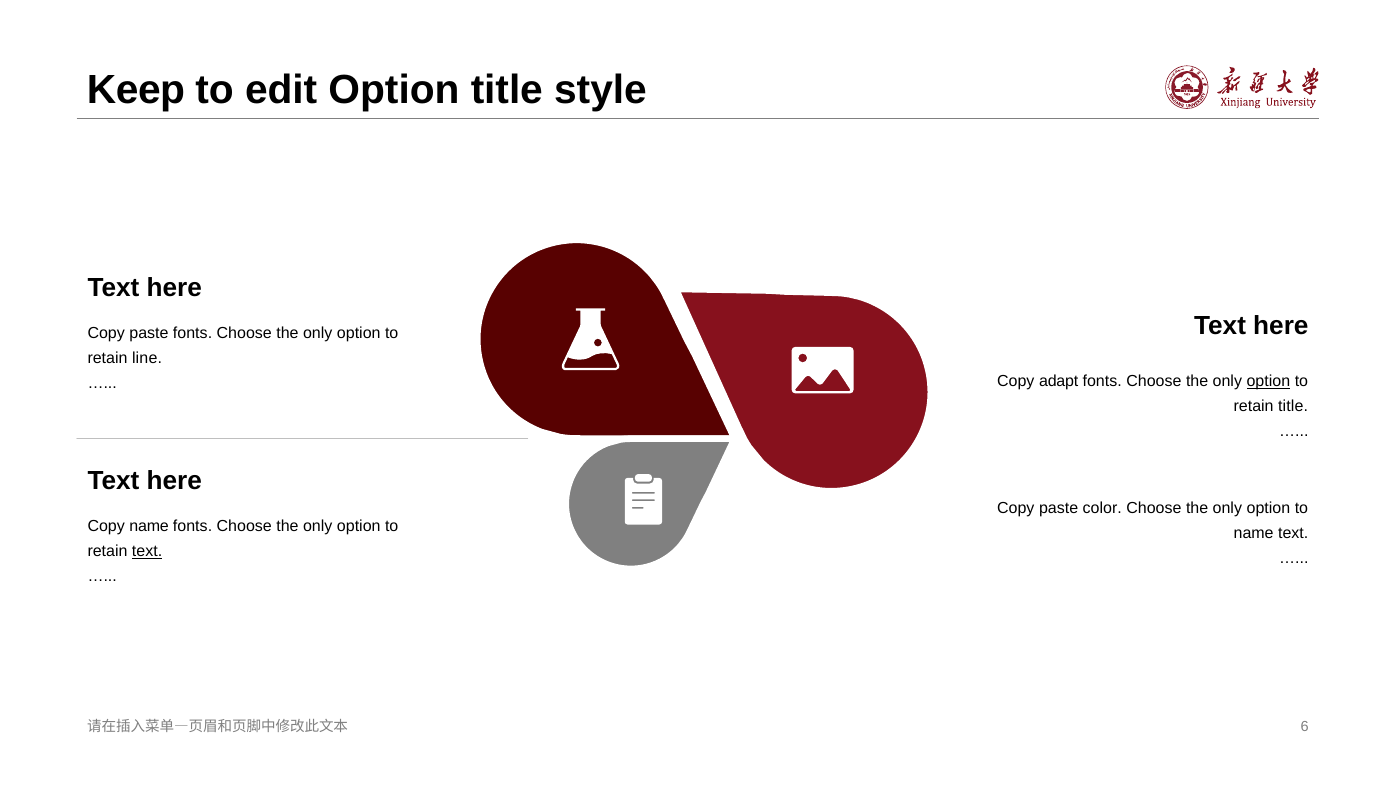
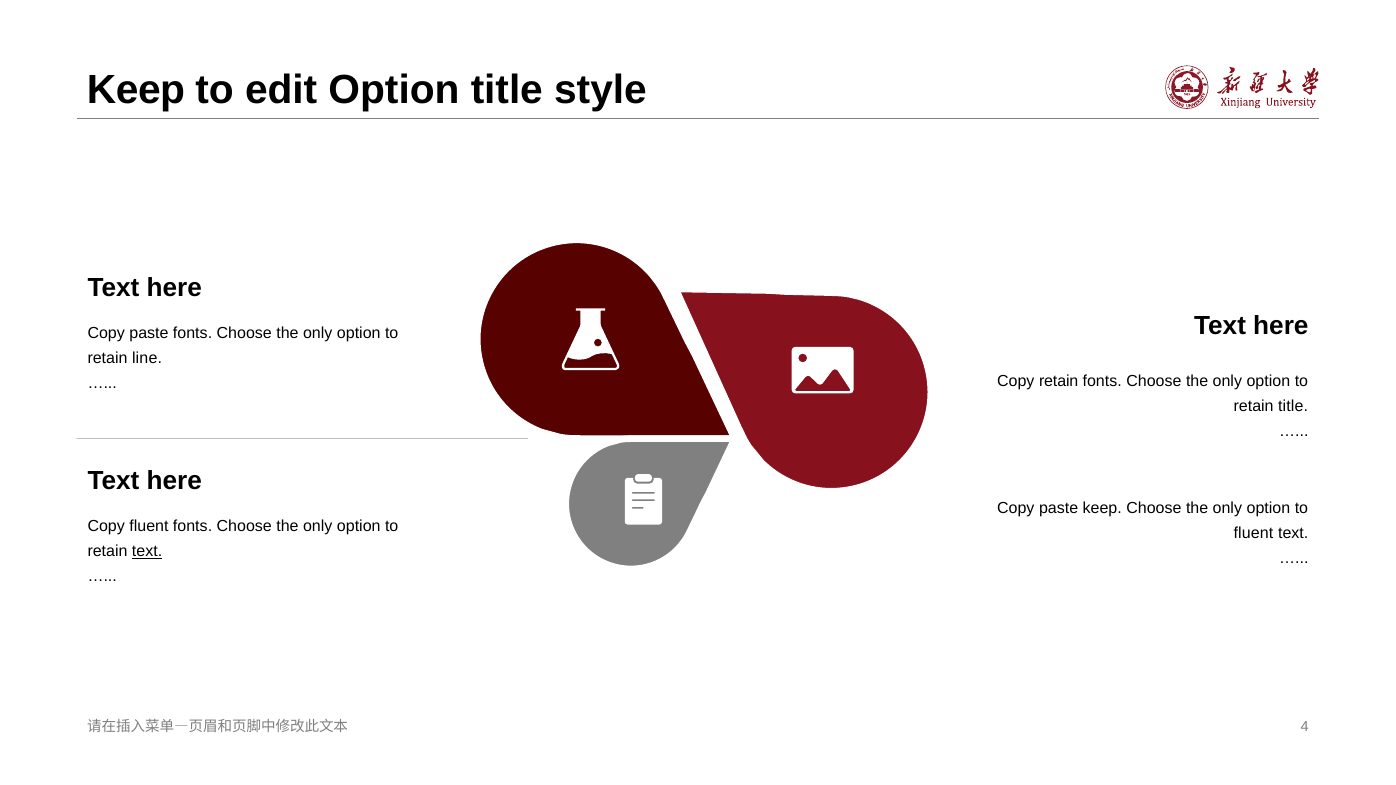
Copy adapt: adapt -> retain
option at (1268, 381) underline: present -> none
paste color: color -> keep
Copy name: name -> fluent
name at (1254, 533): name -> fluent
6: 6 -> 4
